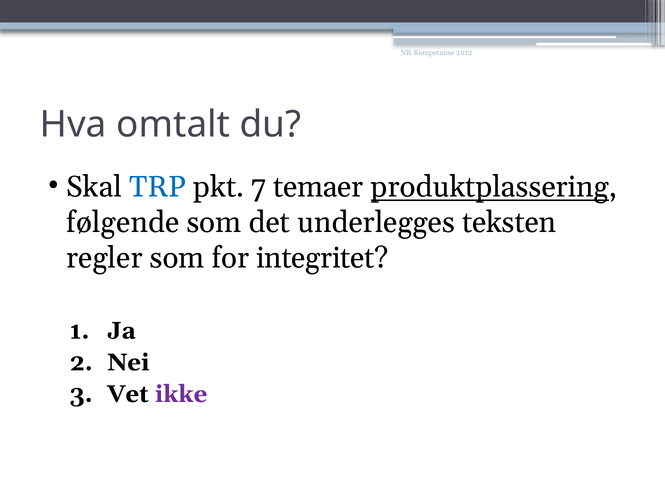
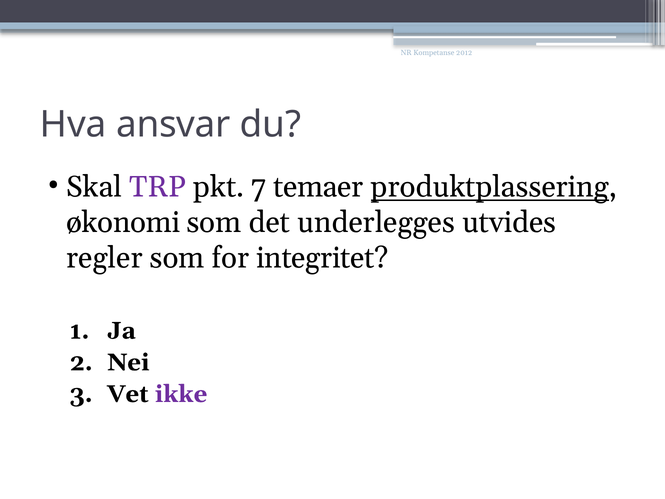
omtalt: omtalt -> ansvar
TRP colour: blue -> purple
følgende: følgende -> økonomi
teksten: teksten -> utvides
